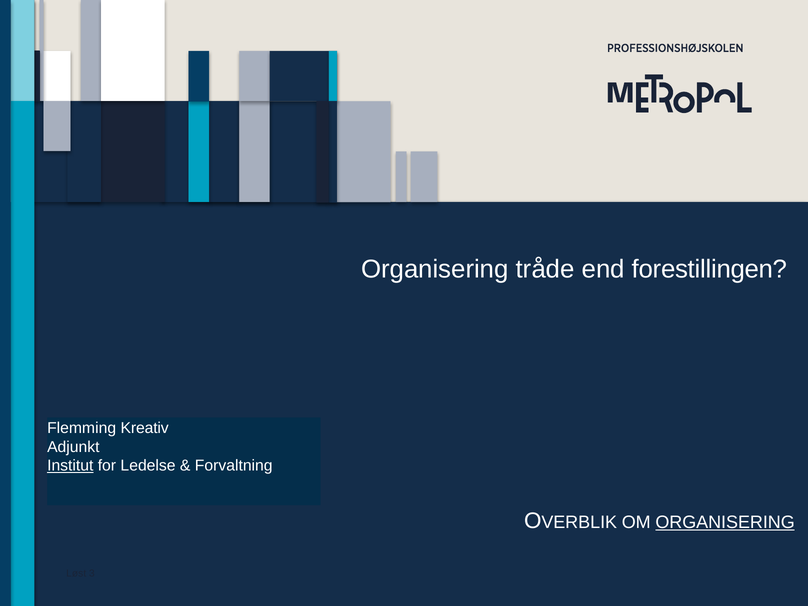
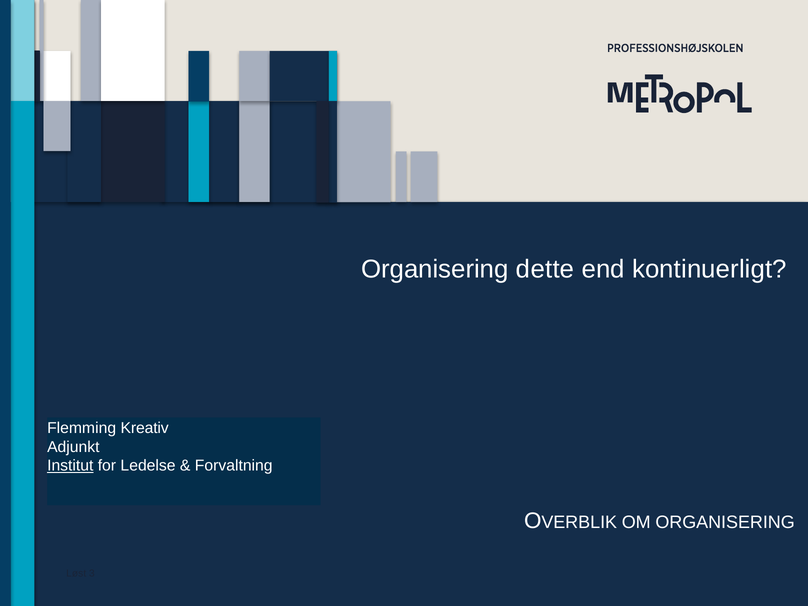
tråde: tråde -> dette
forestillingen: forestillingen -> kontinuerligt
ORGANISERING at (725, 522) underline: present -> none
